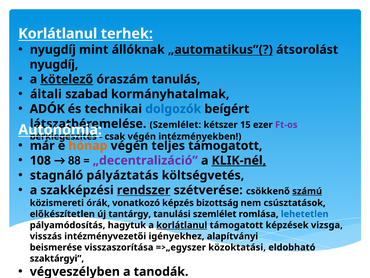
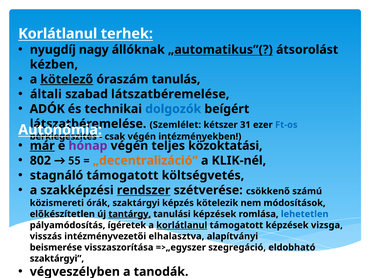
mint: mint -> nagy
nyugdíj at (54, 64): nyugdíj -> kézben
szabad kormányhatalmak: kormányhatalmak -> látszatbéremelése
15: 15 -> 31
Ft-os colour: purple -> blue
már underline: none -> present
hónap colour: orange -> purple
teljes támogatott: támogatott -> közoktatási
108: 108 -> 802
88: 88 -> 55
„decentralizáció colour: purple -> orange
KLIK-nél underline: present -> none
stagnáló pályáztatás: pályáztatás -> támogatott
számú underline: present -> none
órák vonatkozó: vonatkozó -> szaktárgyi
bizottság: bizottság -> kötelezik
csúsztatások: csúsztatások -> módosítások
tantárgy underline: none -> present
tanulási szemlélet: szemlélet -> képzések
hagytuk: hagytuk -> ígéretek
igényekhez: igényekhez -> elhalasztva
közoktatási: közoktatási -> szegregáció
